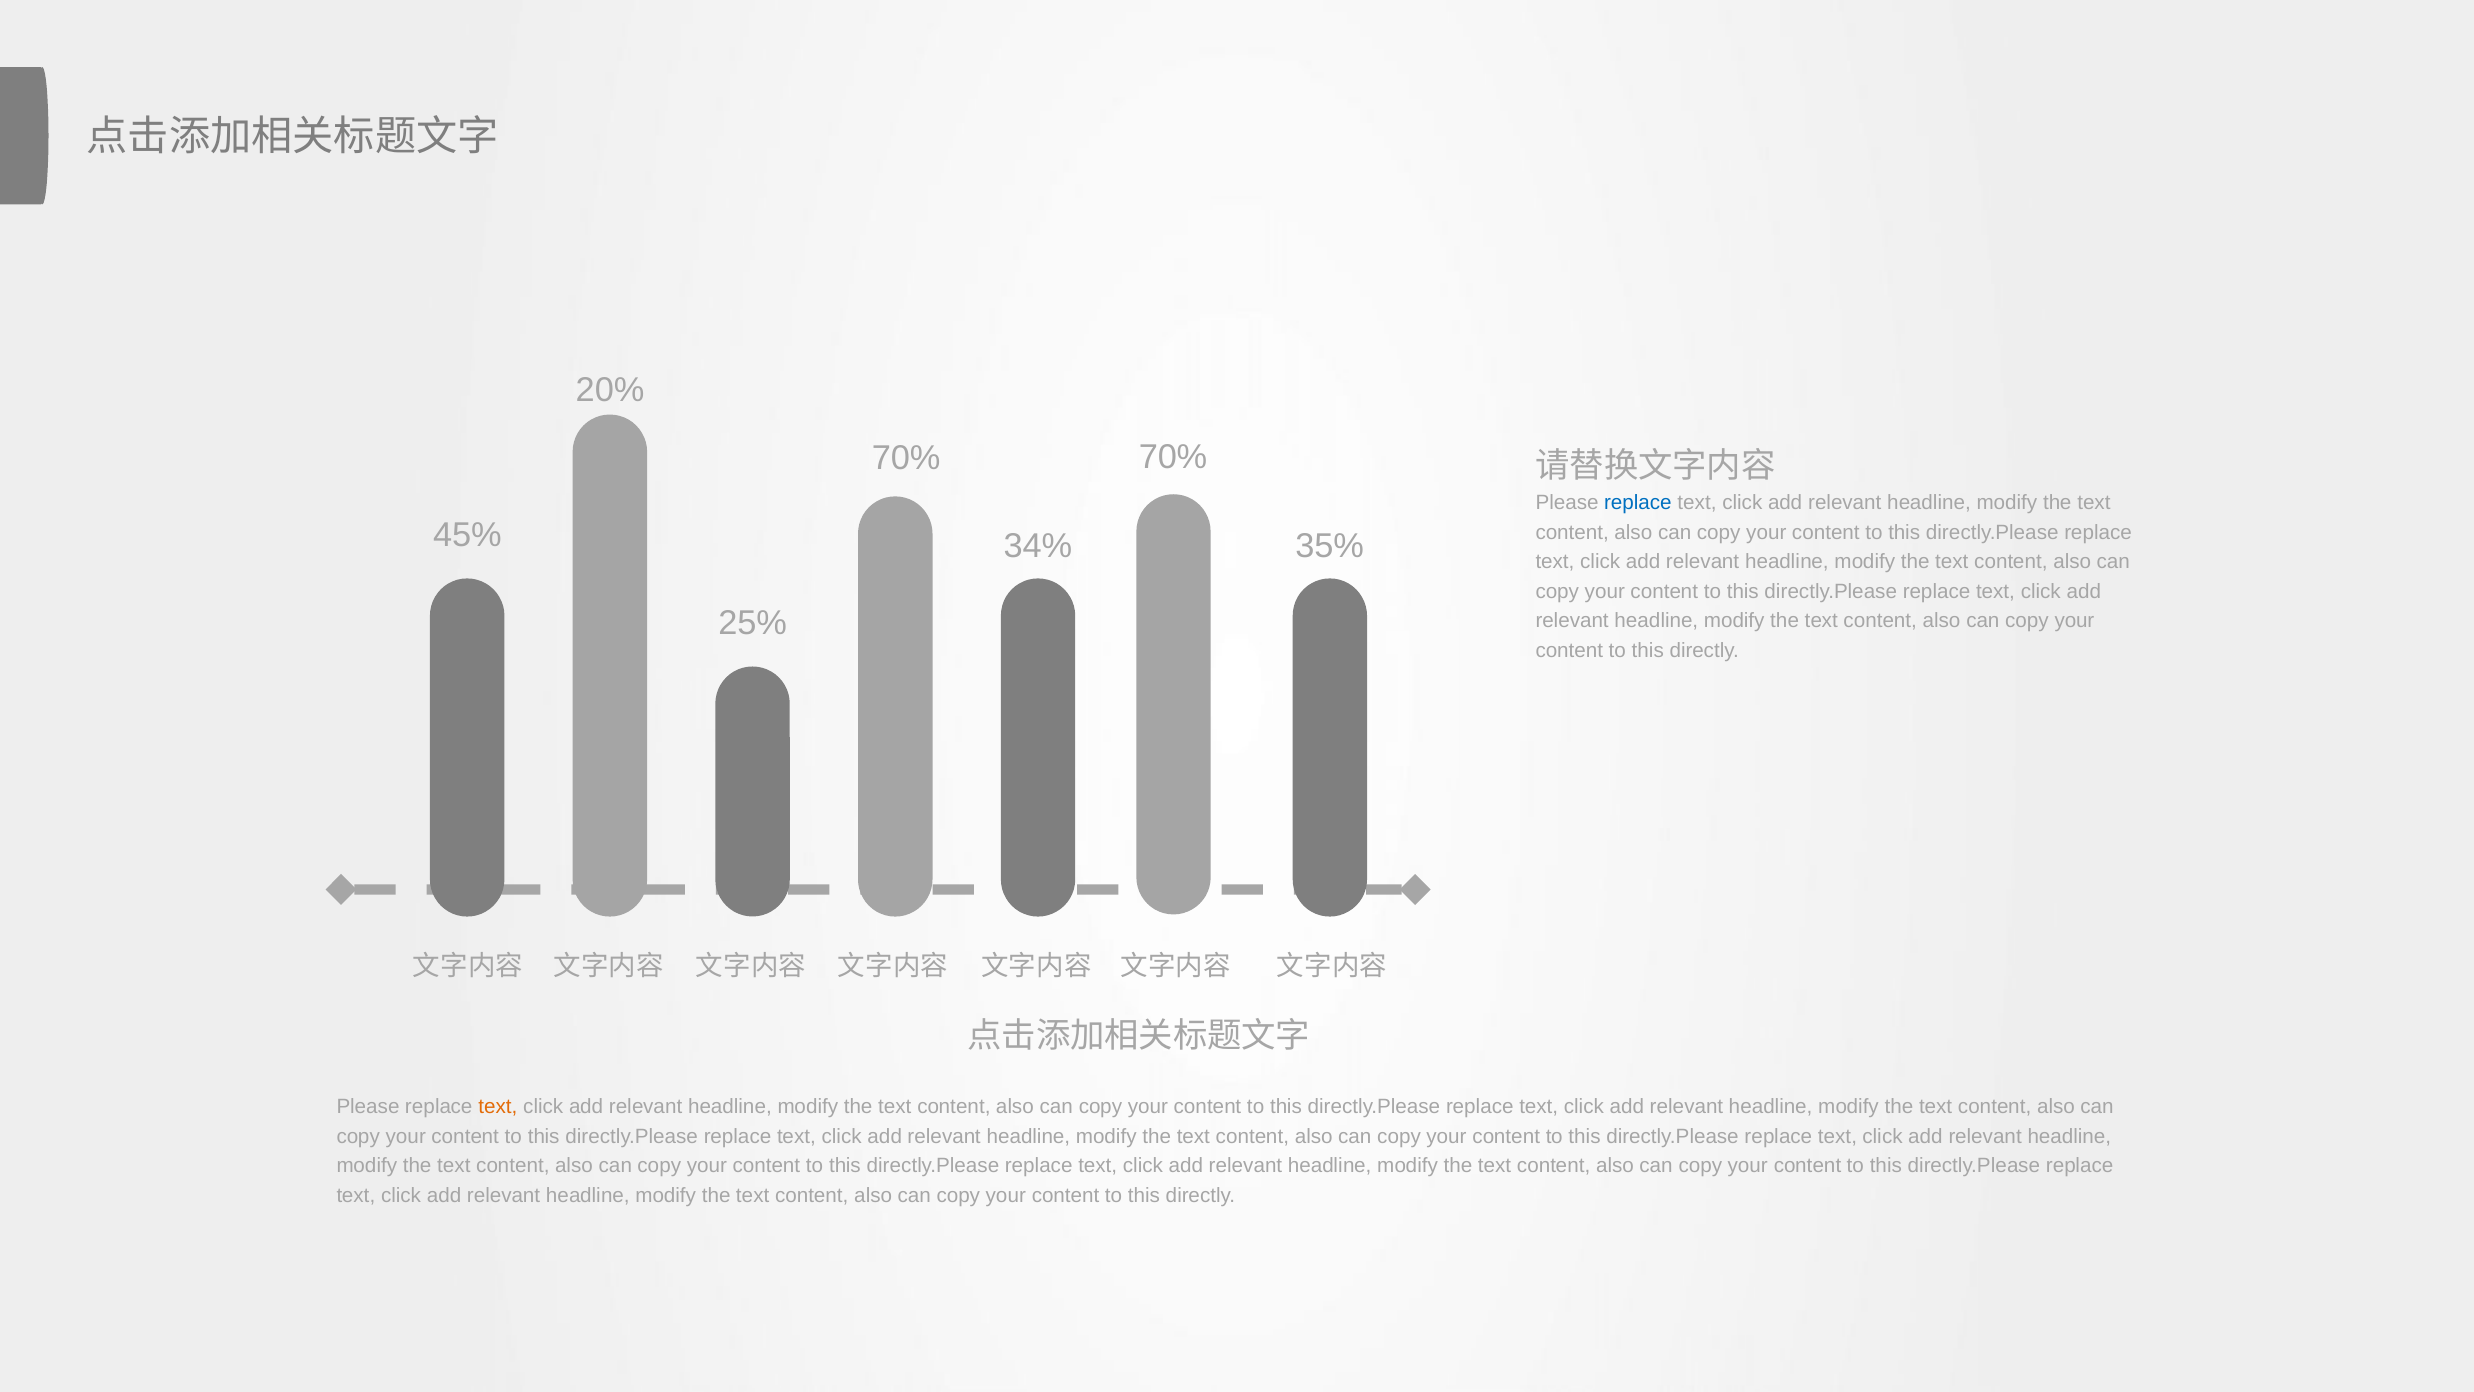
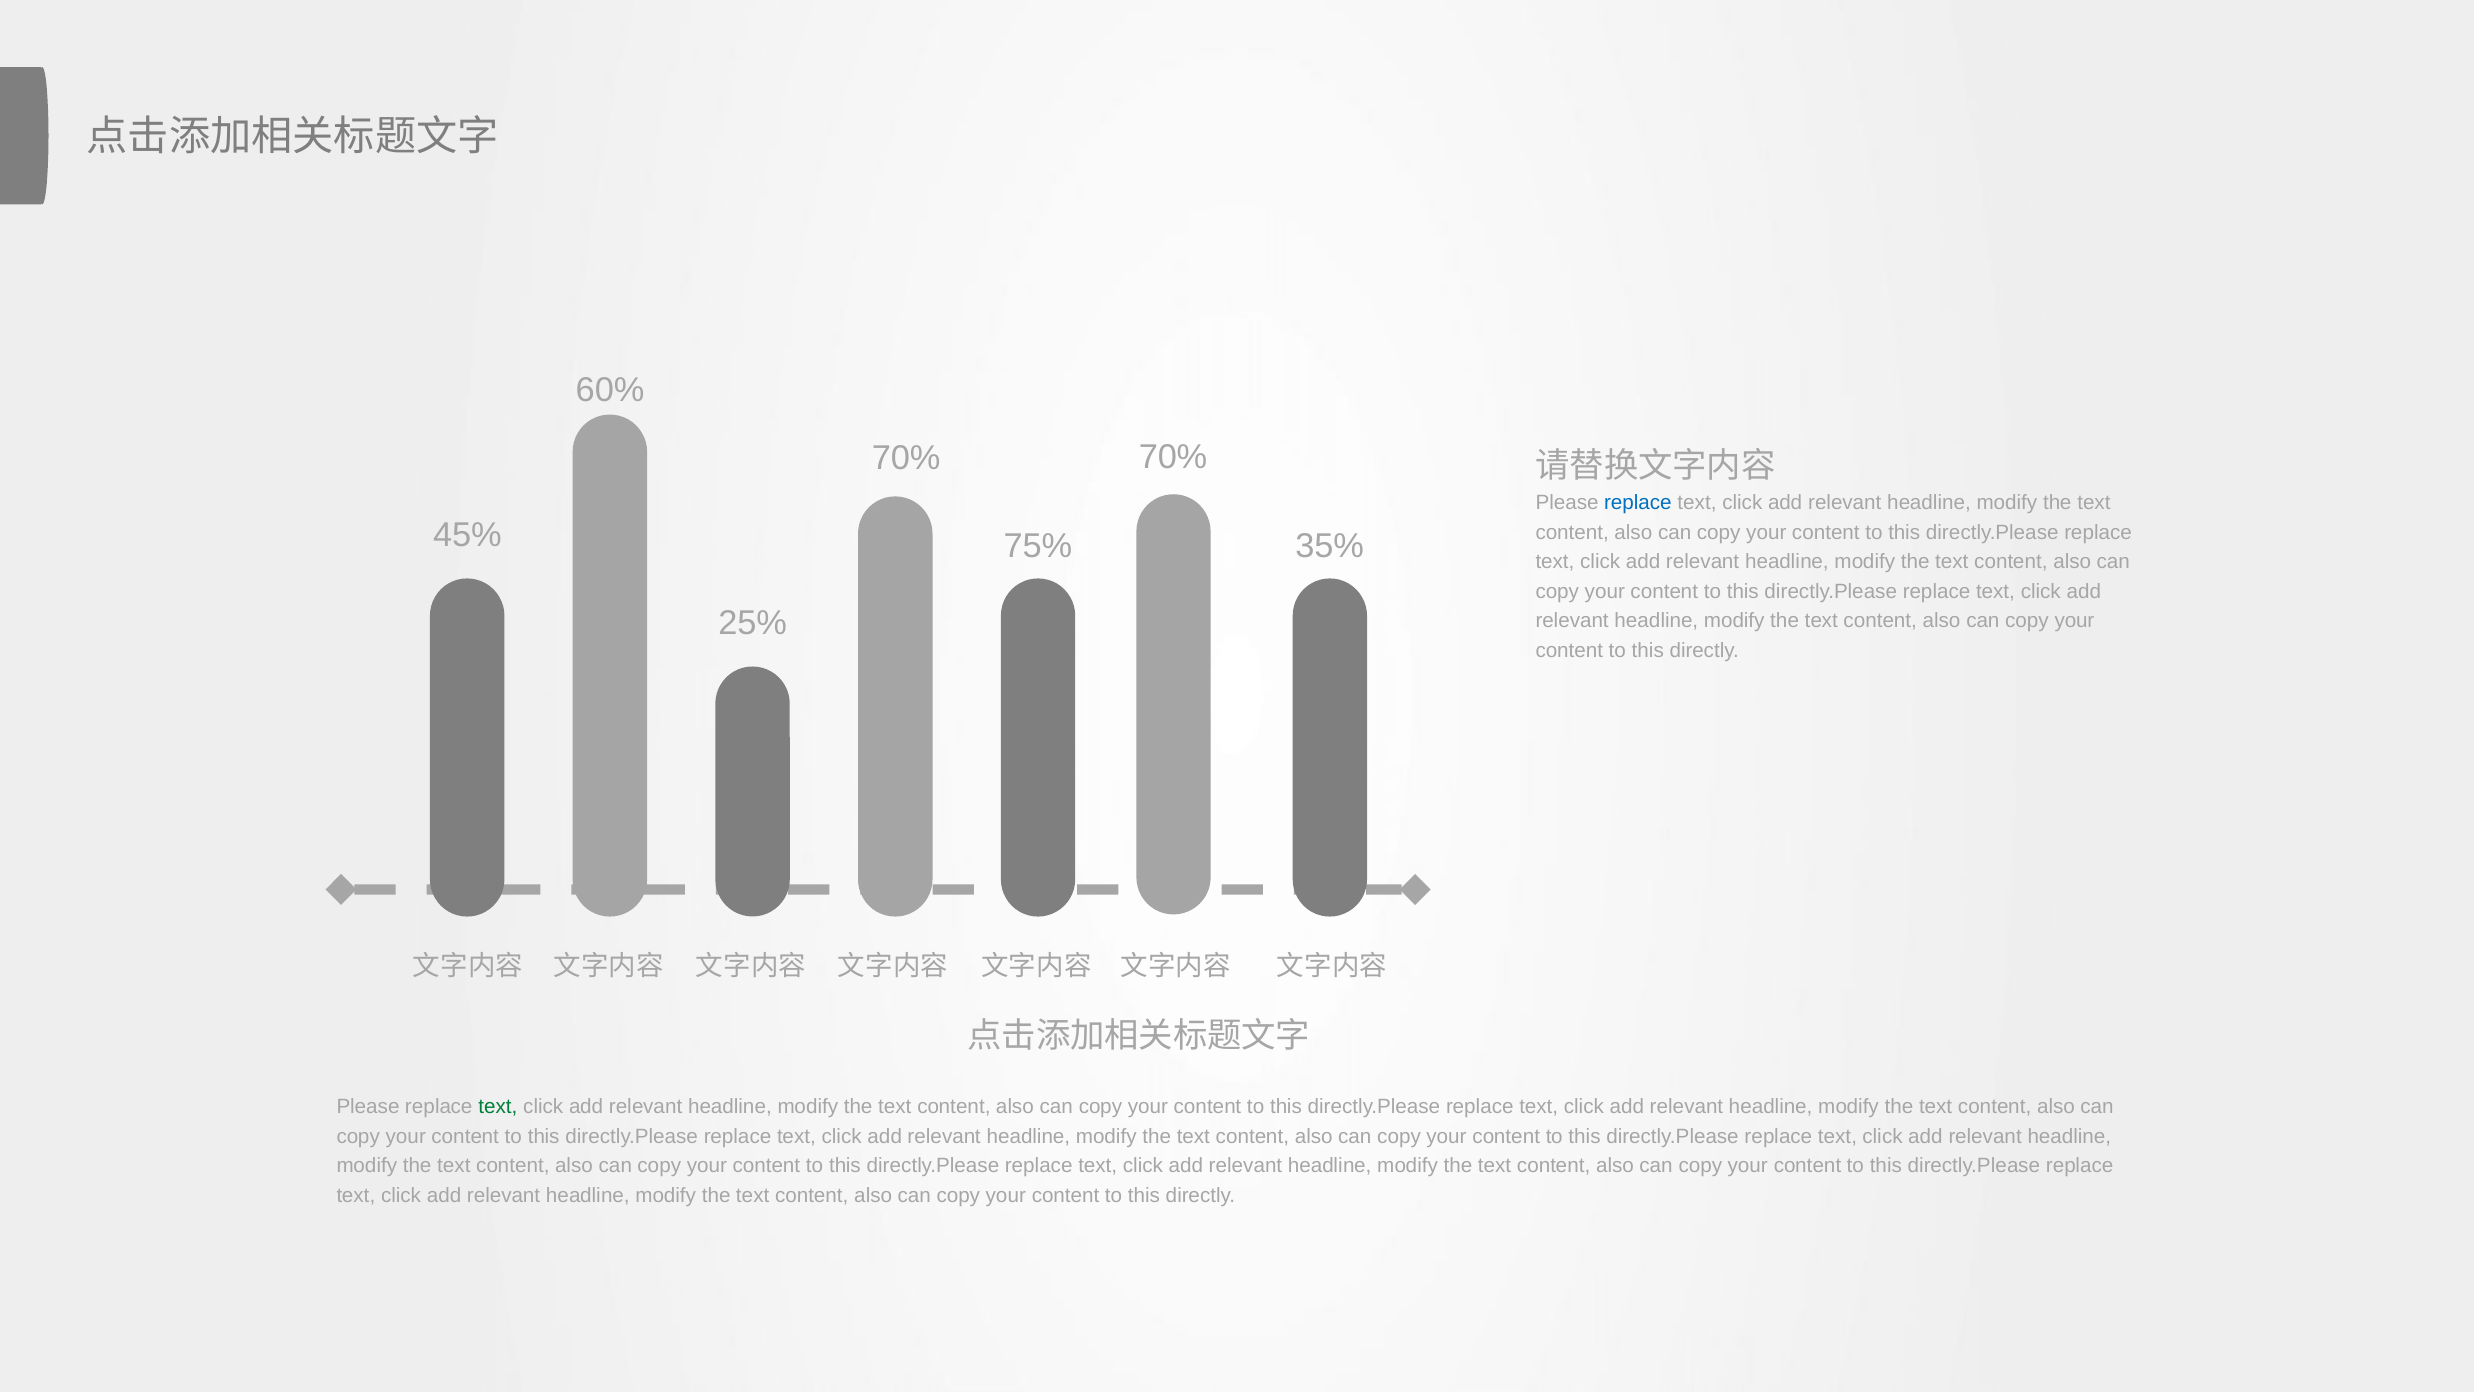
20%: 20% -> 60%
34%: 34% -> 75%
text at (498, 1106) colour: orange -> green
